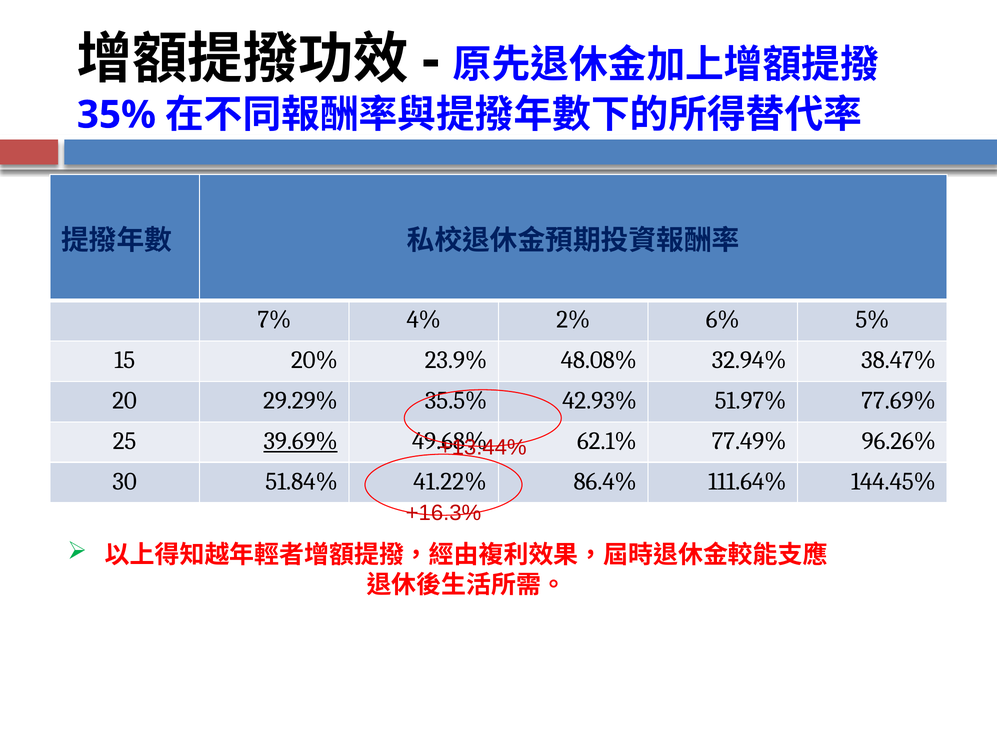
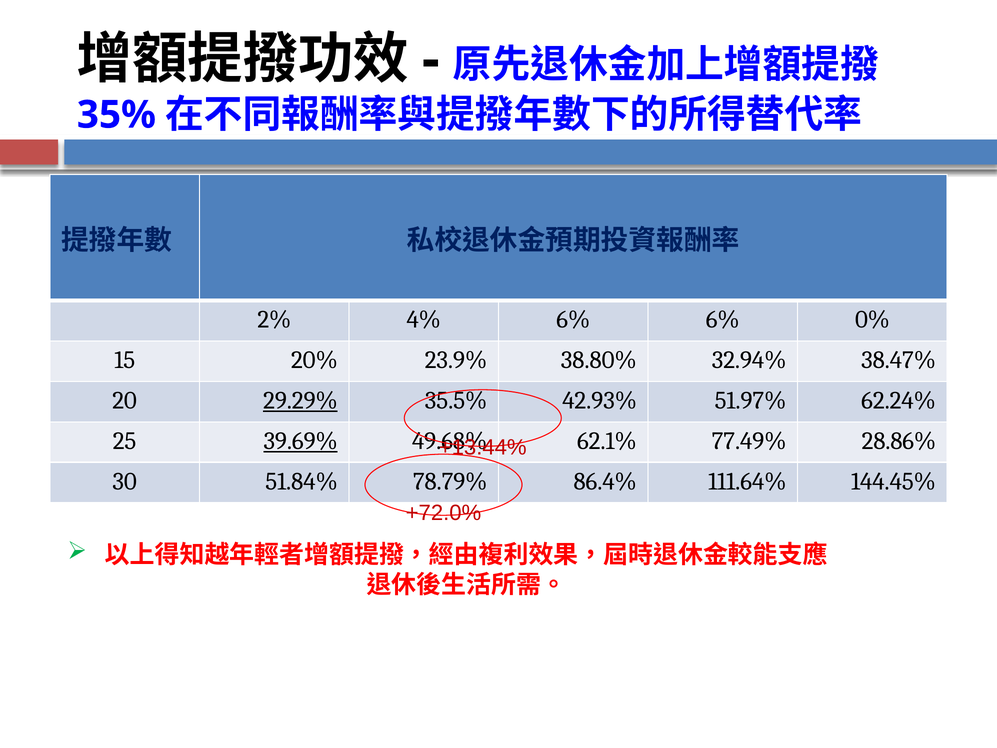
7%: 7% -> 2%
4% 2%: 2% -> 6%
5%: 5% -> 0%
48.08%: 48.08% -> 38.80%
29.29% underline: none -> present
77.69%: 77.69% -> 62.24%
96.26%: 96.26% -> 28.86%
41.22%: 41.22% -> 78.79%
+16.3%: +16.3% -> +72.0%
